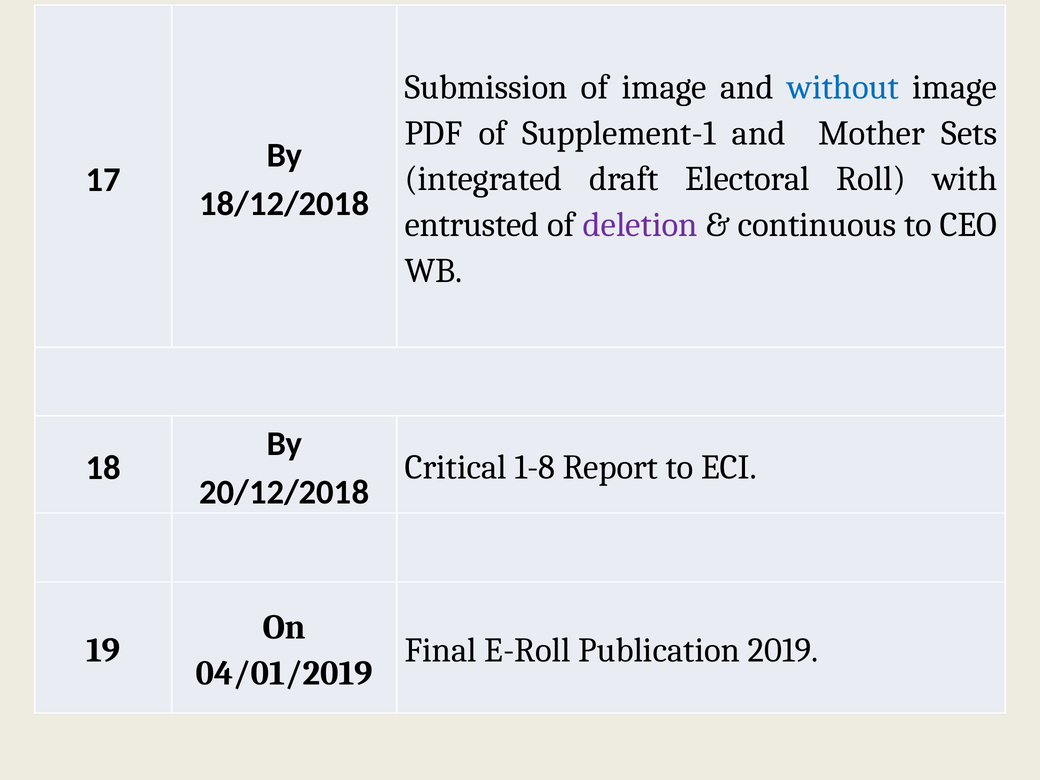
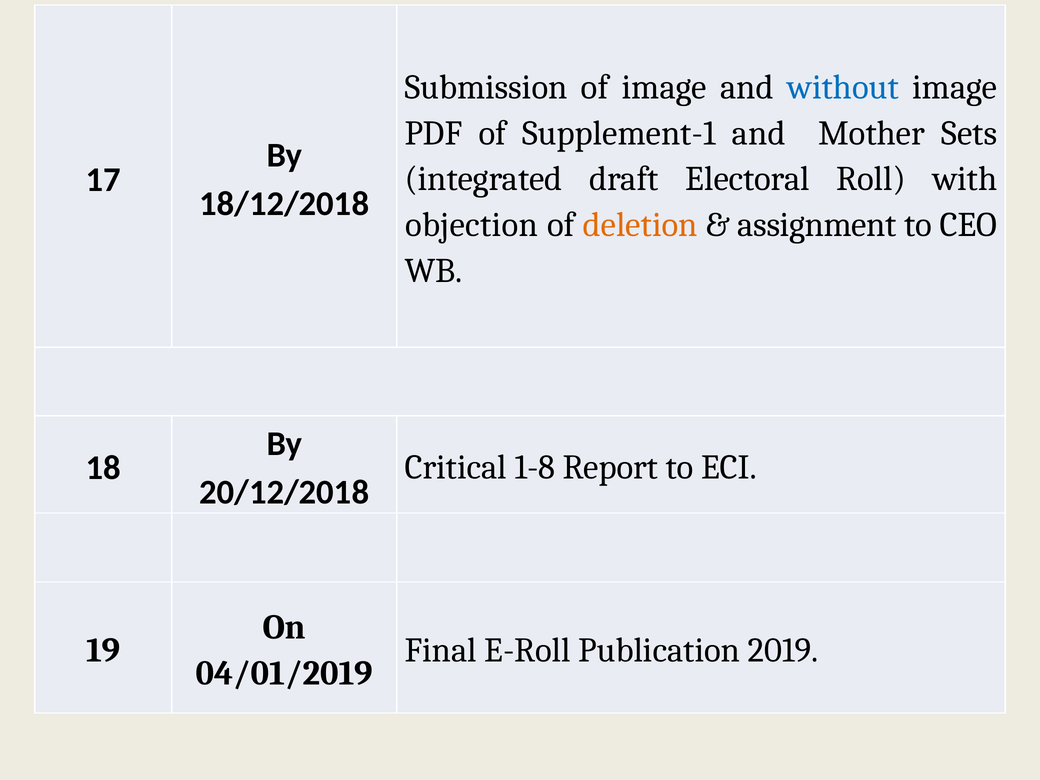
entrusted: entrusted -> objection
deletion colour: purple -> orange
continuous: continuous -> assignment
